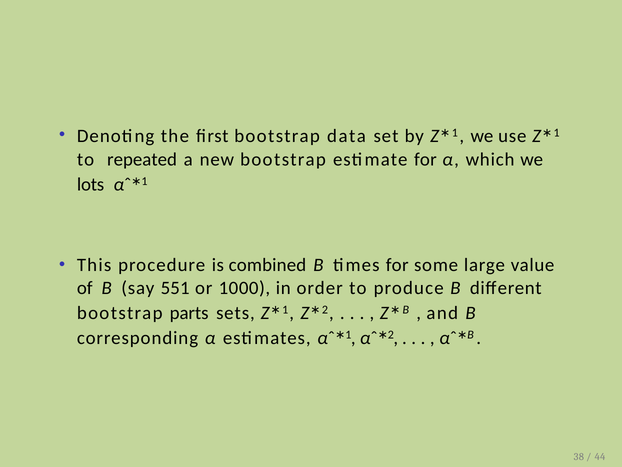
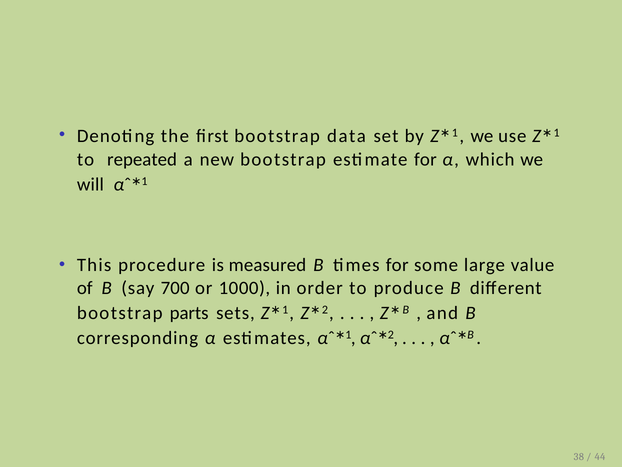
lots: lots -> will
combined: combined -> measured
551: 551 -> 700
